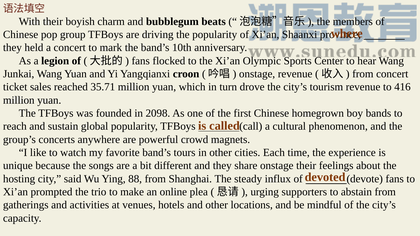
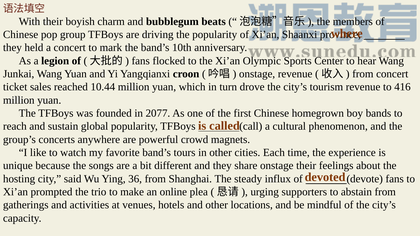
35.71: 35.71 -> 10.44
2098: 2098 -> 2077
88: 88 -> 36
